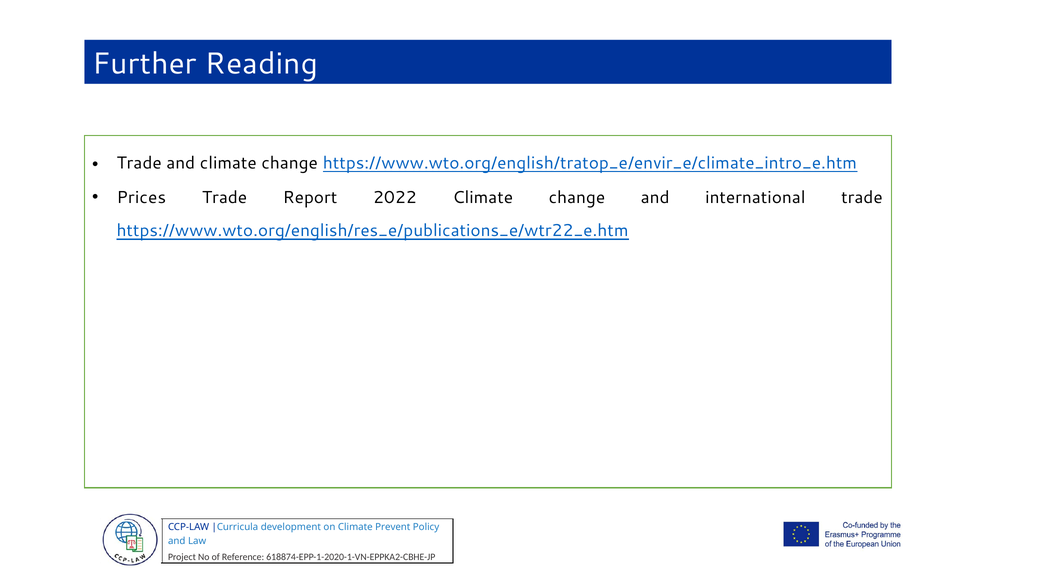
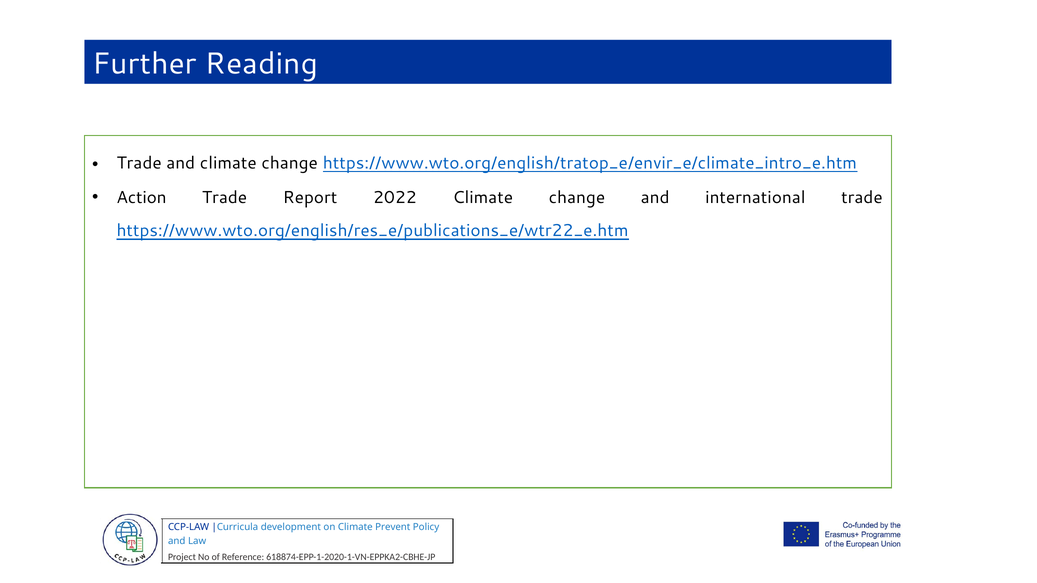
Prices: Prices -> Action
